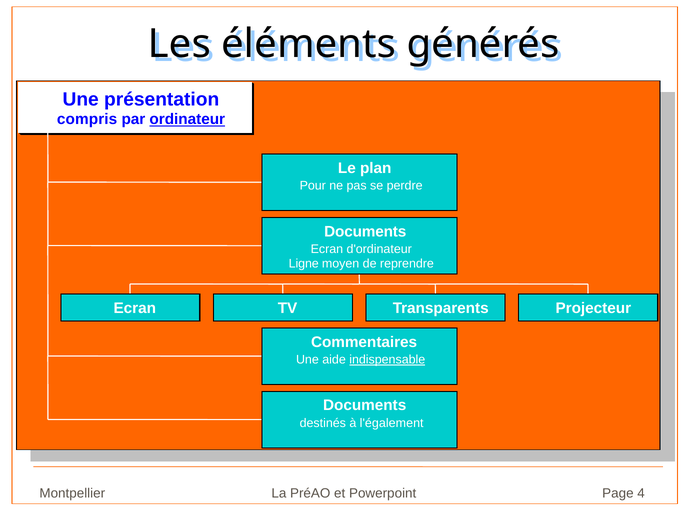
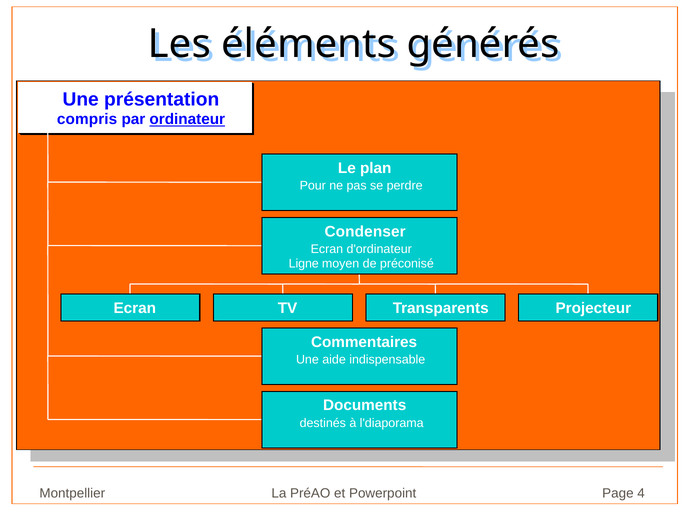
Documents at (365, 232): Documents -> Condenser
reprendre: reprendre -> préconisé
indispensable underline: present -> none
l'également: l'également -> l'diaporama
